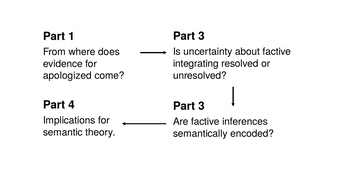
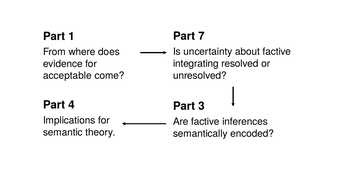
3 at (202, 36): 3 -> 7
apologized: apologized -> acceptable
